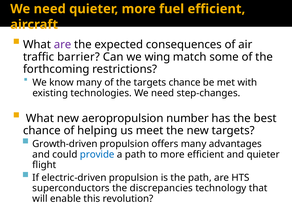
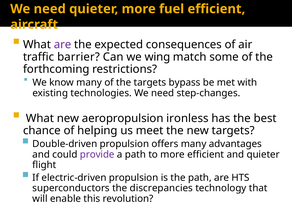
targets chance: chance -> bypass
number: number -> ironless
Growth-driven: Growth-driven -> Double-driven
provide colour: blue -> purple
